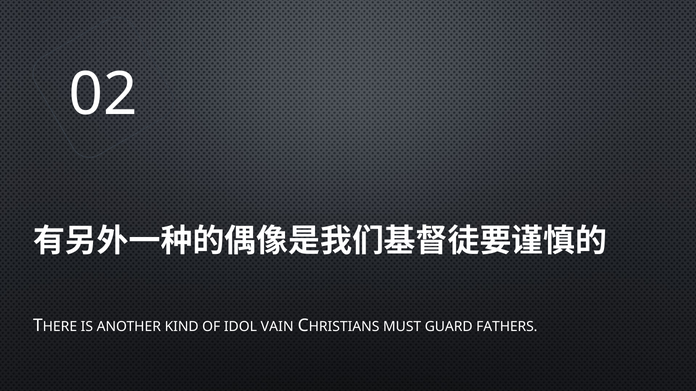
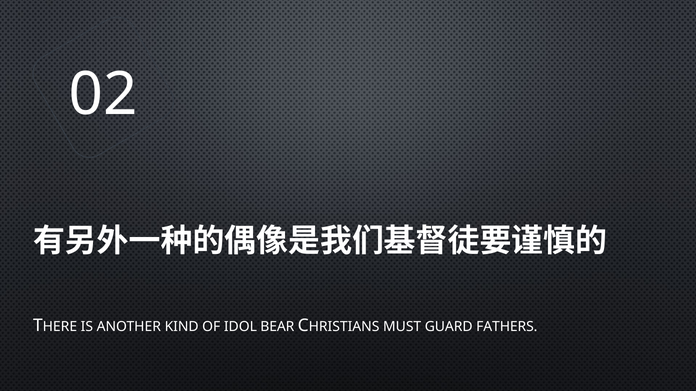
VAIN: VAIN -> BEAR
